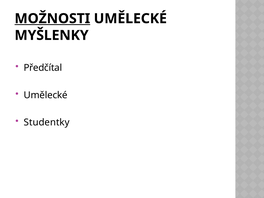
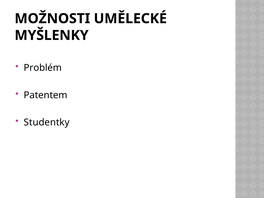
MOŽNOSTI underline: present -> none
Předčítal: Předčítal -> Problém
Umělecké at (46, 95): Umělecké -> Patentem
